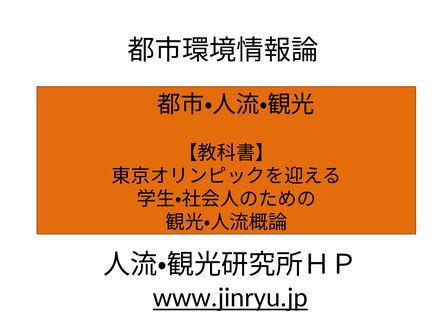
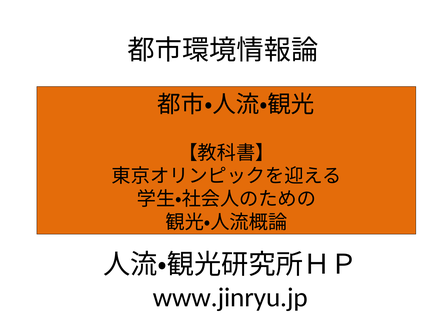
www.jinryu.jp underline: present -> none
